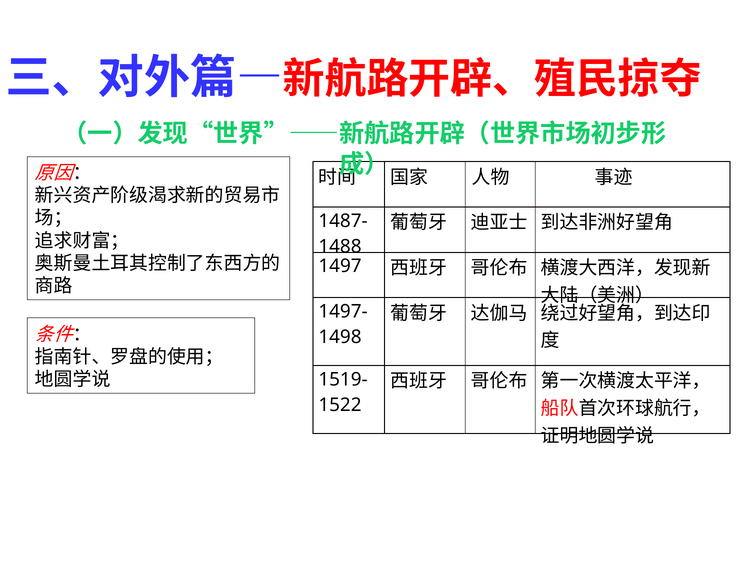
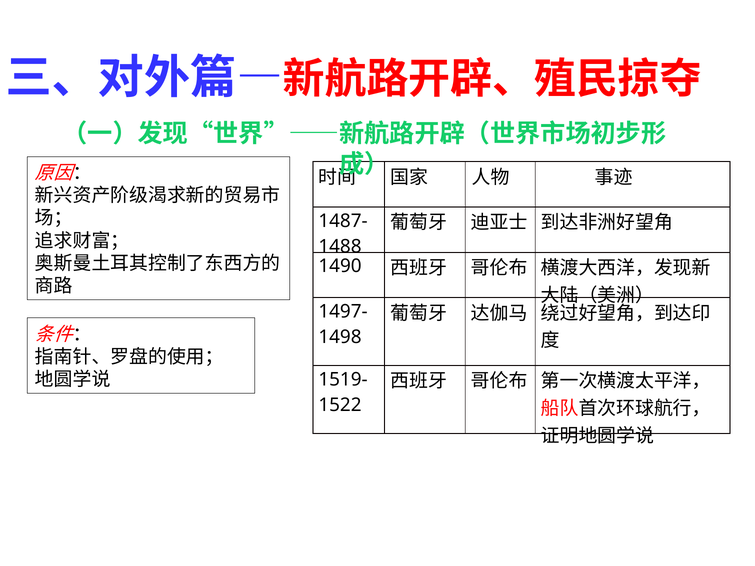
1497: 1497 -> 1490
